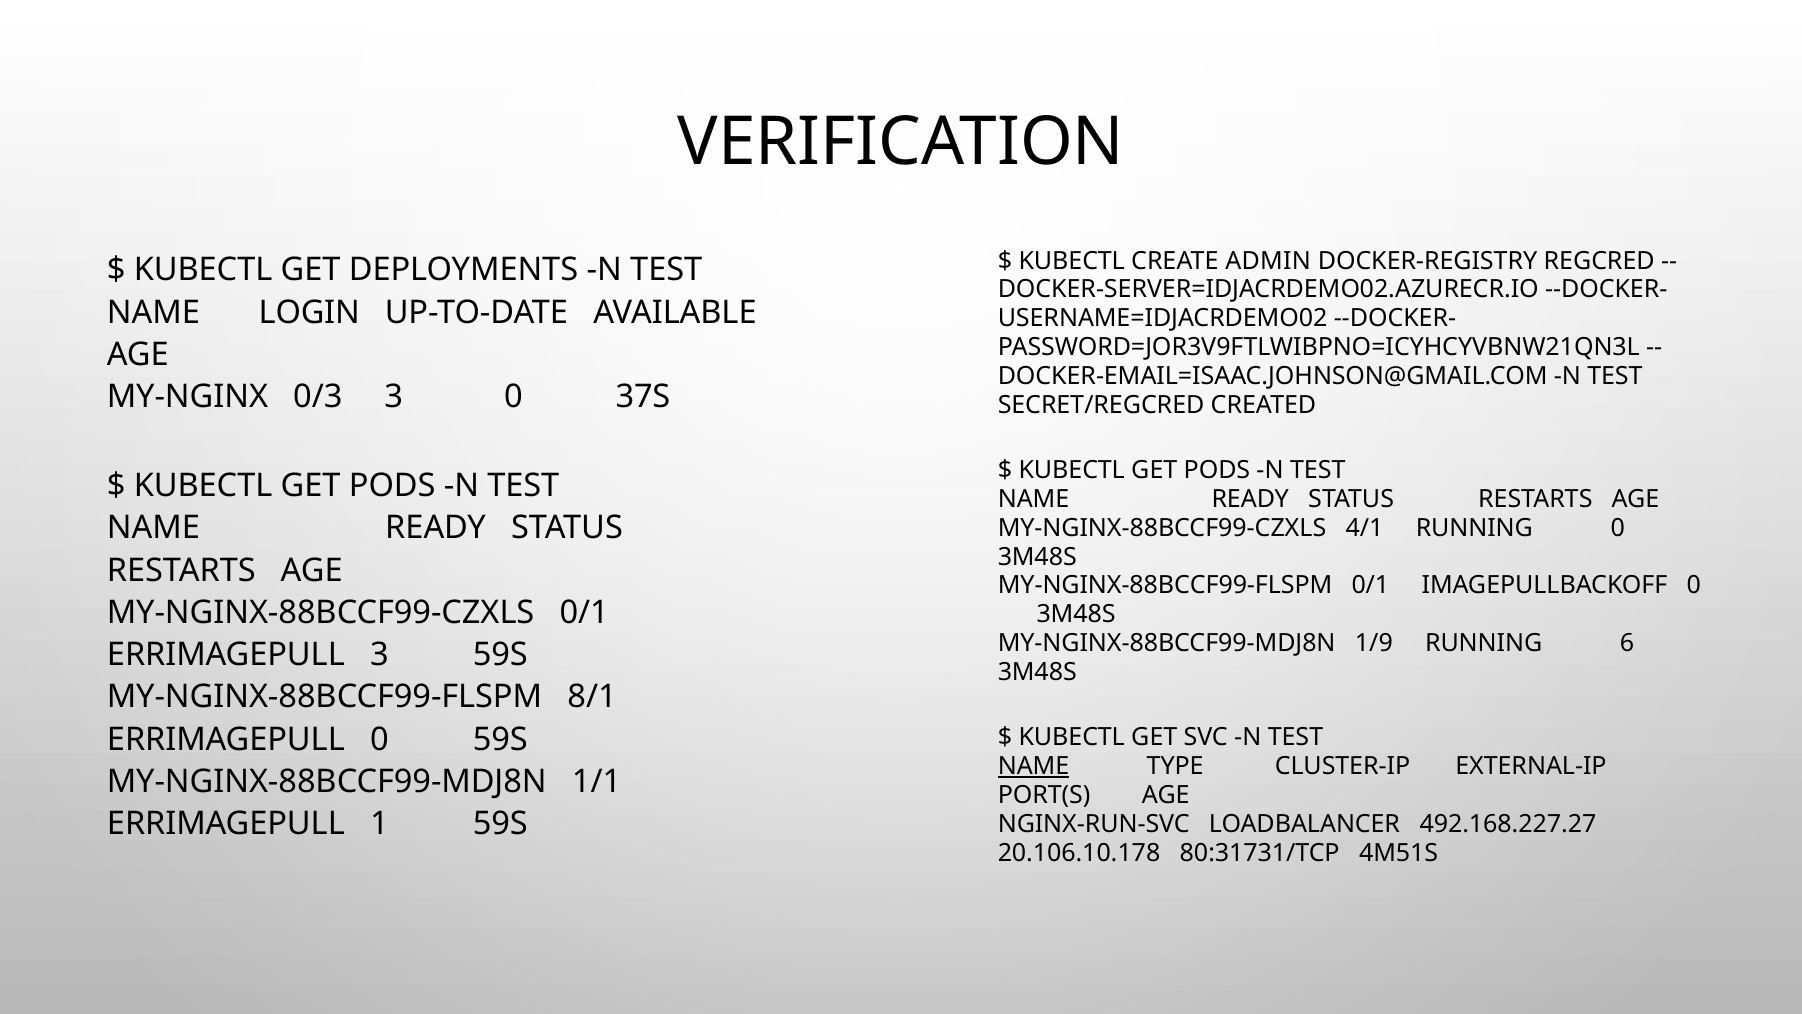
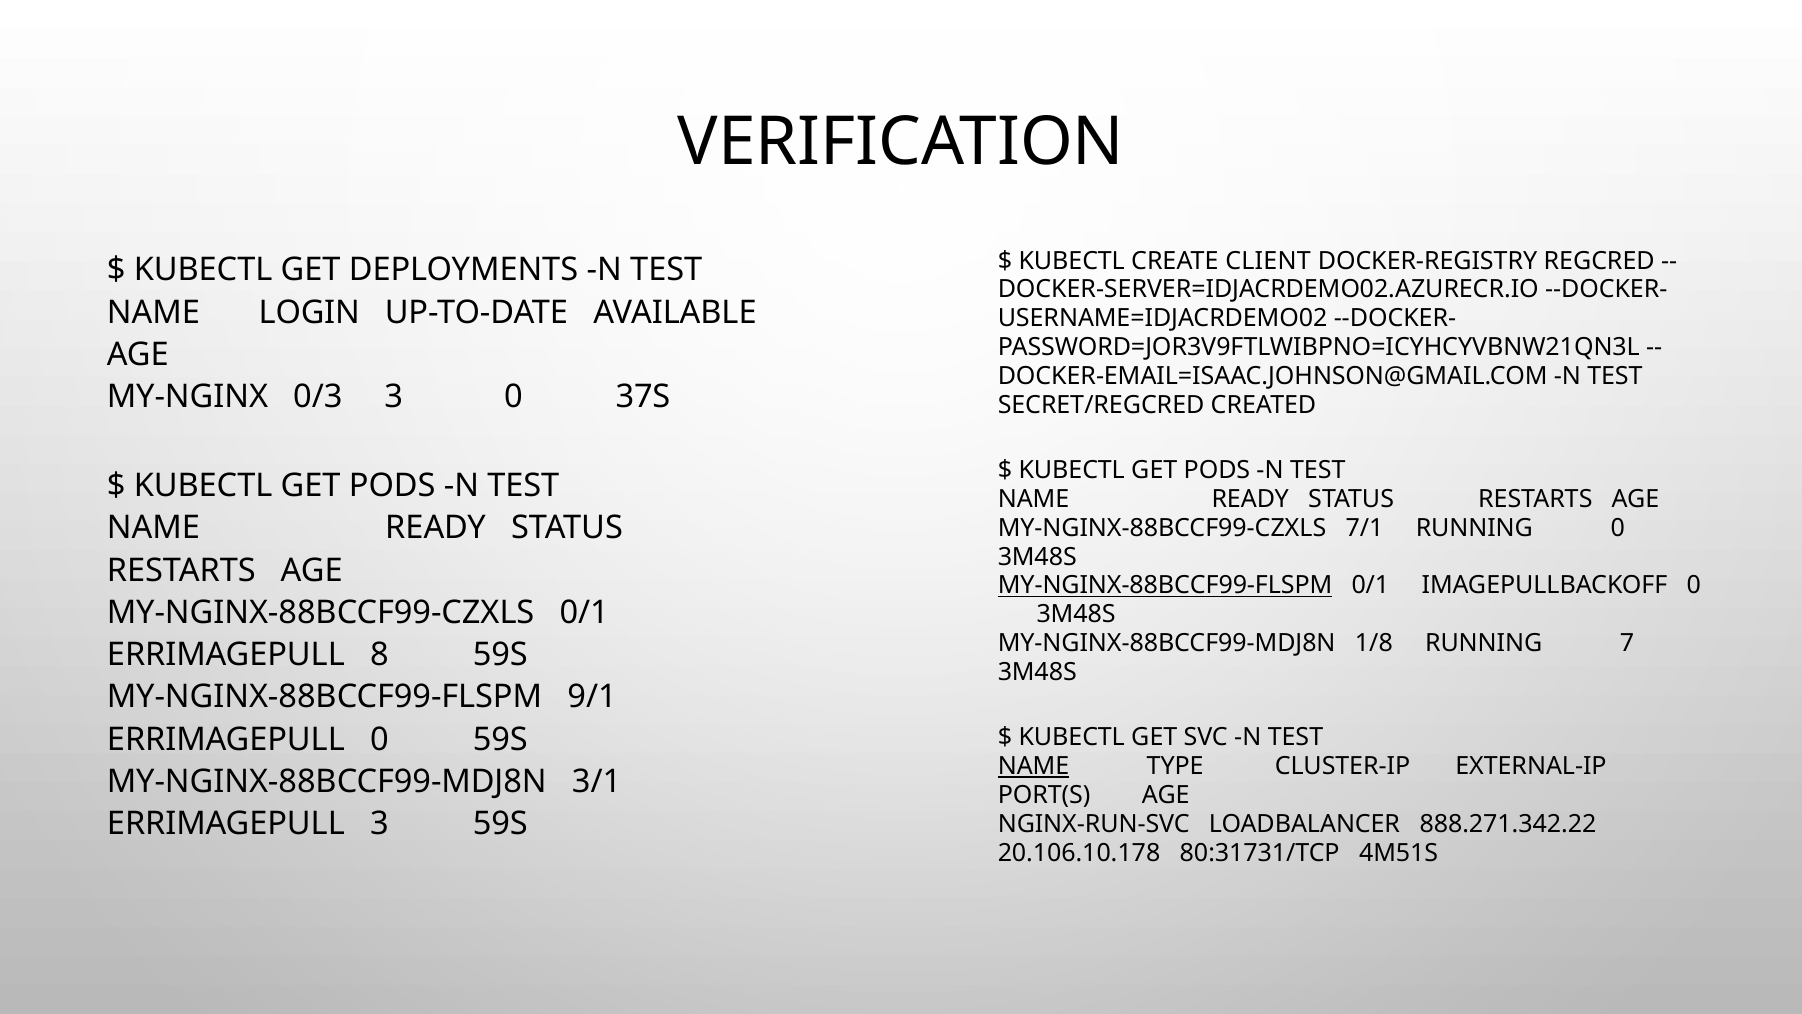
ADMIN: ADMIN -> CLIENT
4/1: 4/1 -> 7/1
MY-NGINX-88BCCF99-FLSPM at (1165, 585) underline: none -> present
1/9: 1/9 -> 1/8
6: 6 -> 7
ERRIMAGEPULL 3: 3 -> 8
8/1: 8/1 -> 9/1
1/1: 1/1 -> 3/1
ERRIMAGEPULL 1: 1 -> 3
492.168.227.27: 492.168.227.27 -> 888.271.342.22
